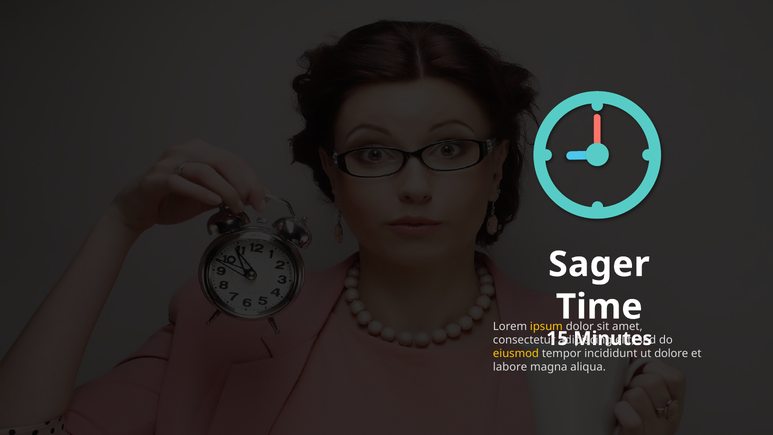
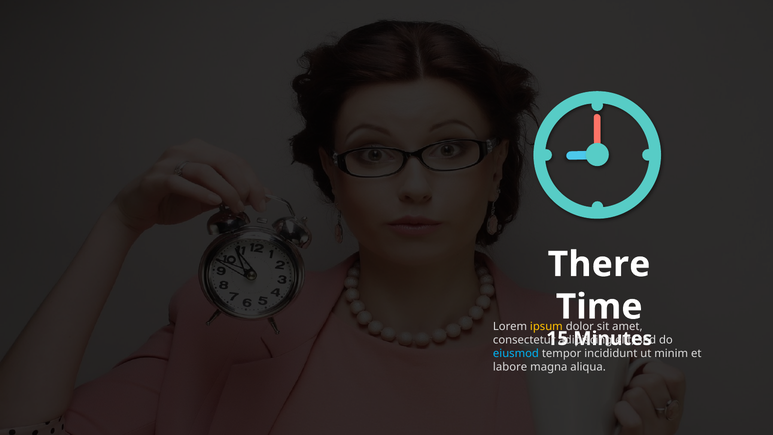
Sager: Sager -> There
eiusmod colour: yellow -> light blue
dolore: dolore -> minim
